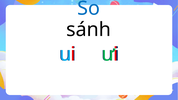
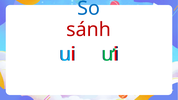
sánh colour: black -> red
